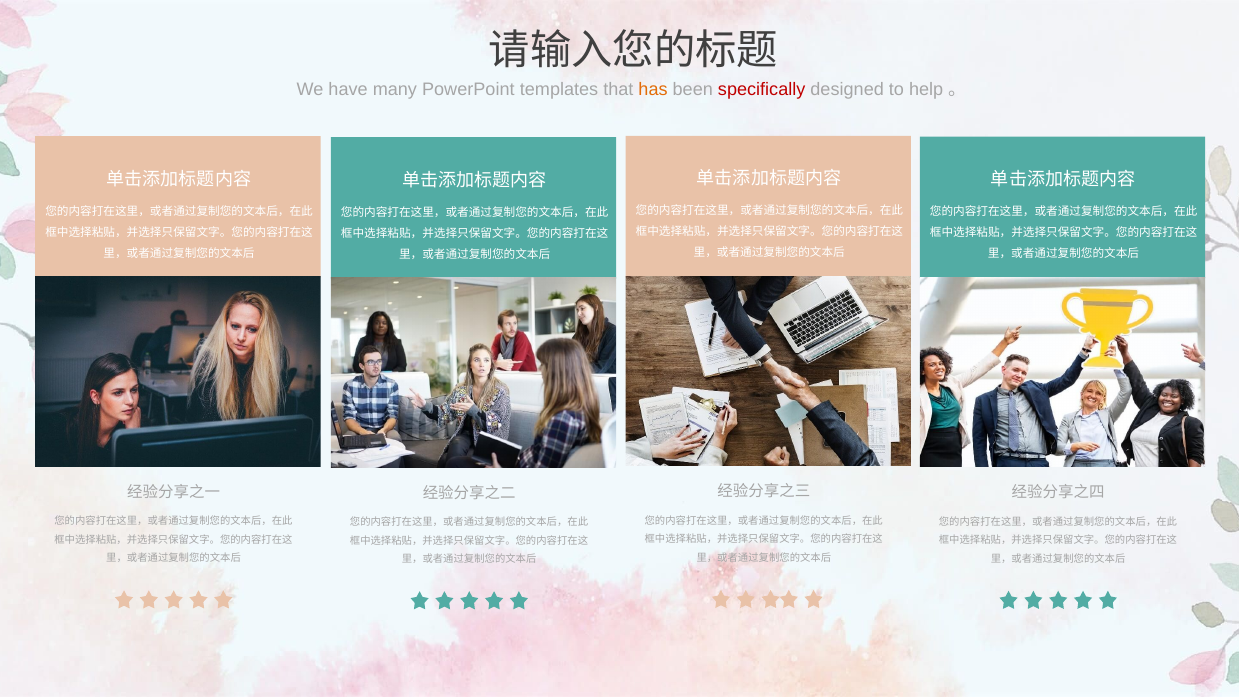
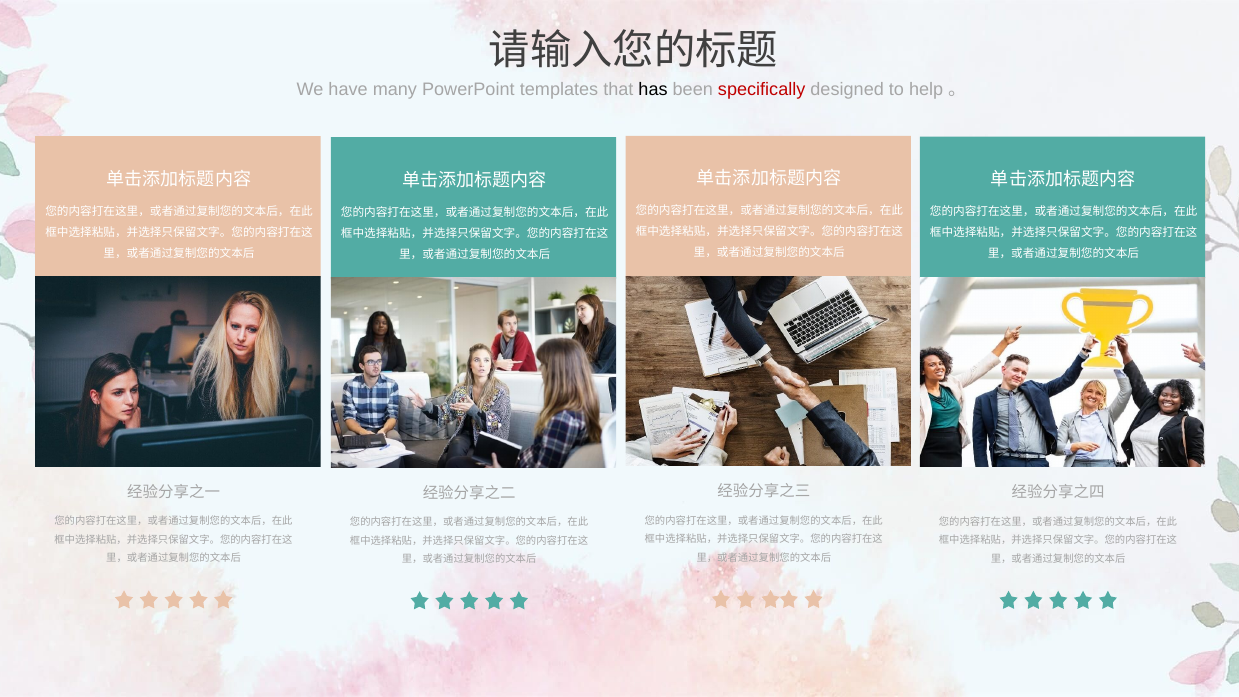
has colour: orange -> black
